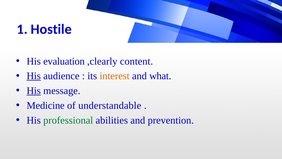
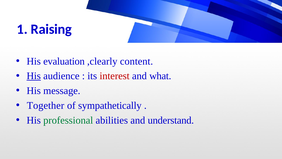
Hostile: Hostile -> Raising
interest colour: orange -> red
His at (34, 91) underline: present -> none
Medicine: Medicine -> Together
understandable: understandable -> sympathetically
prevention: prevention -> understand
